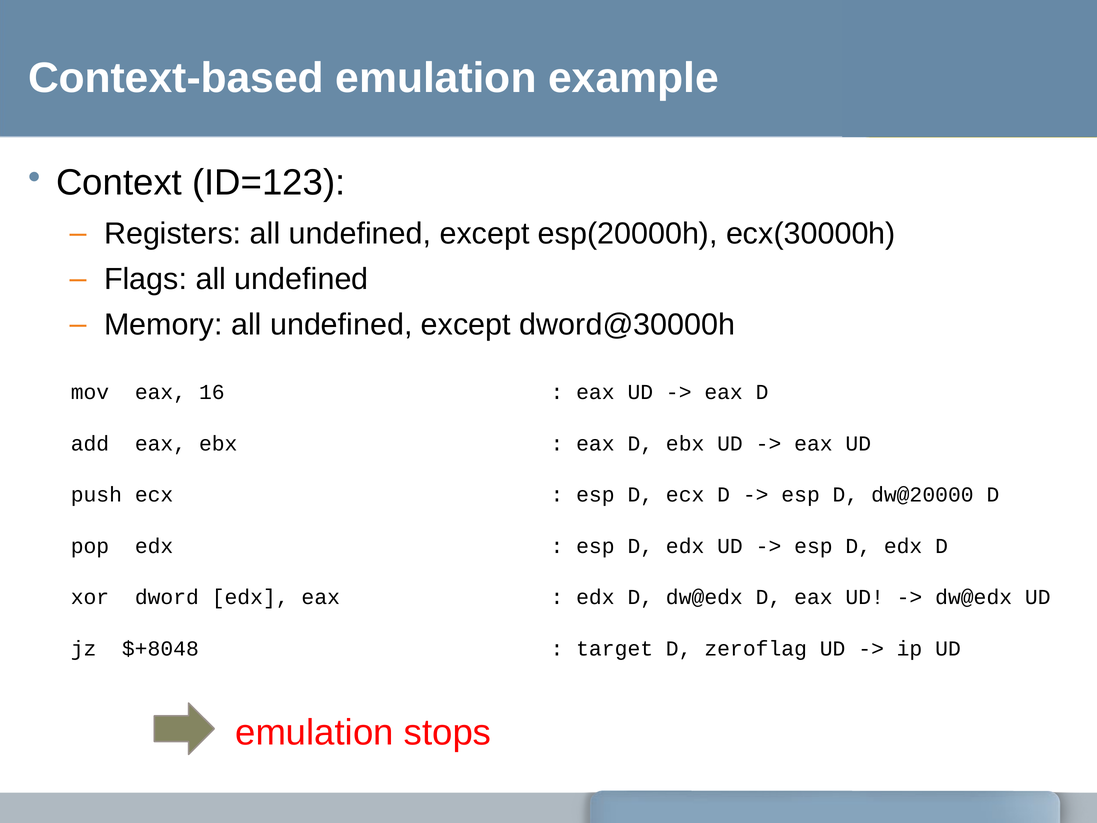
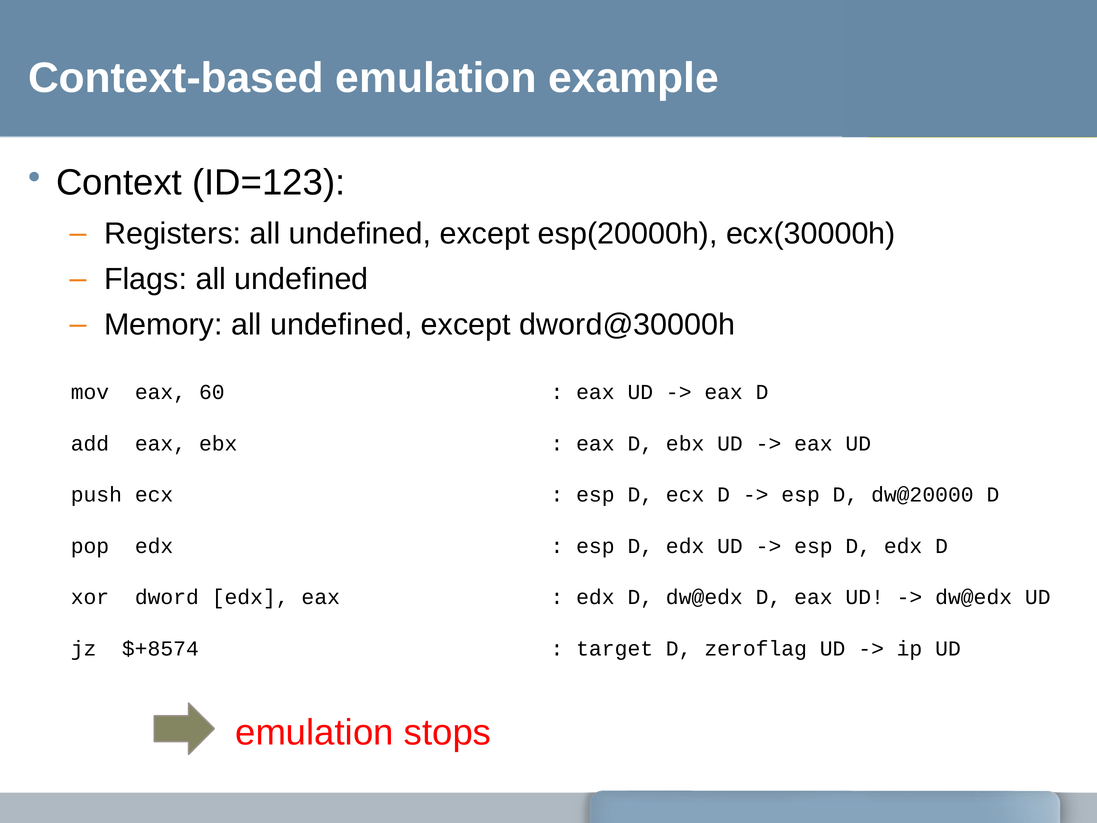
16: 16 -> 60
$+8048: $+8048 -> $+8574
